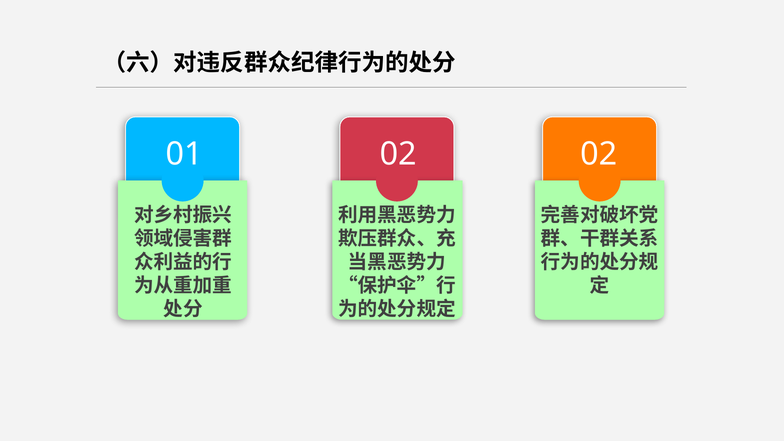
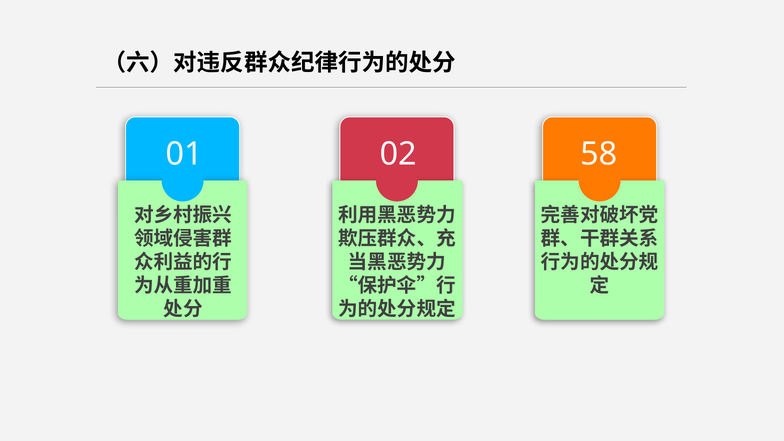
02 02: 02 -> 58
